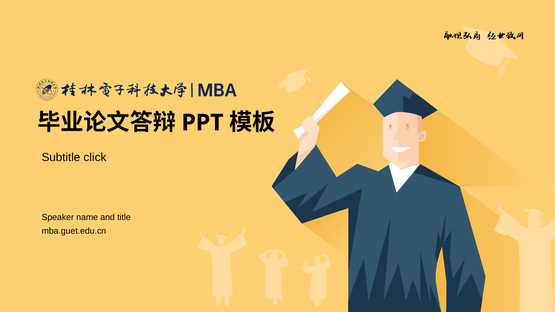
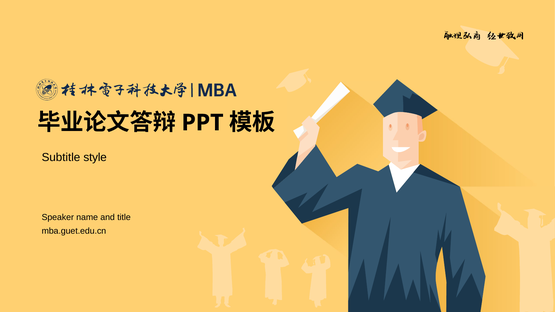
click: click -> style
